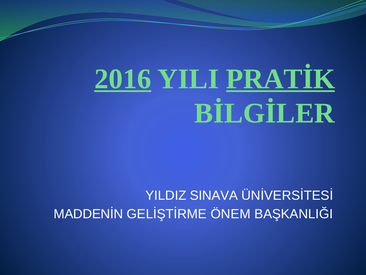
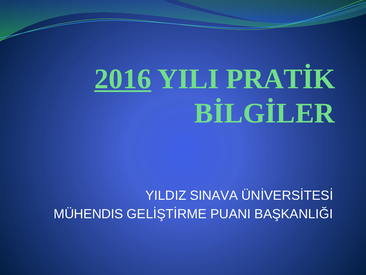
PRATİK underline: present -> none
MADDENİN: MADDENİN -> MÜHENDIS
ÖNEM: ÖNEM -> PUANI
